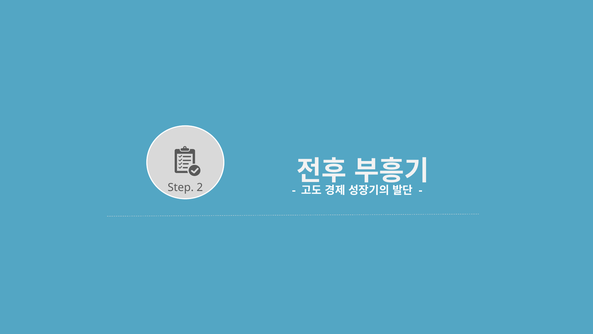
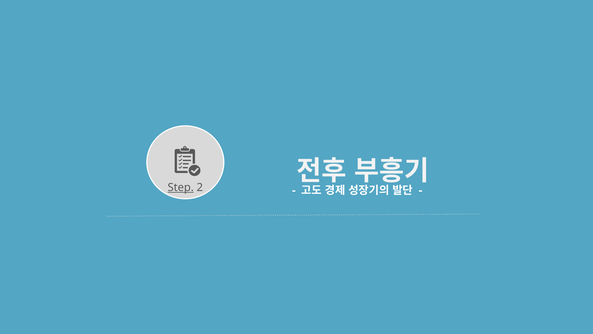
Step underline: none -> present
